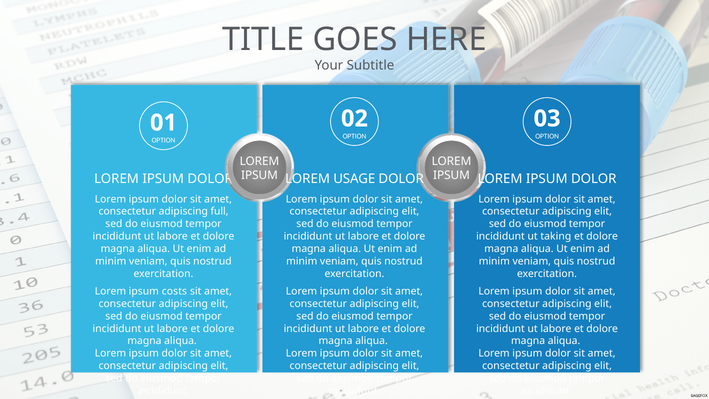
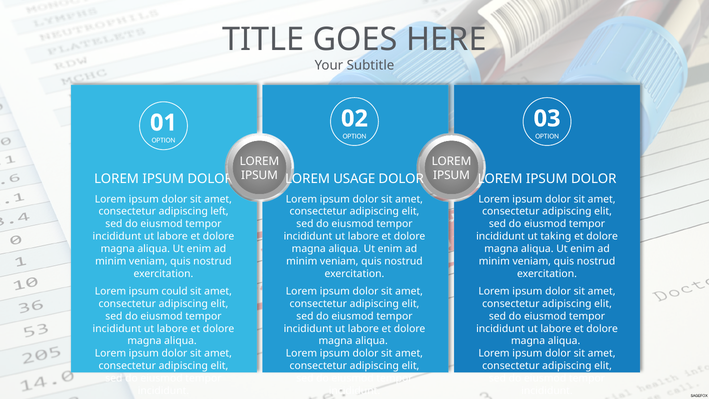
full: full -> left
costs: costs -> could
